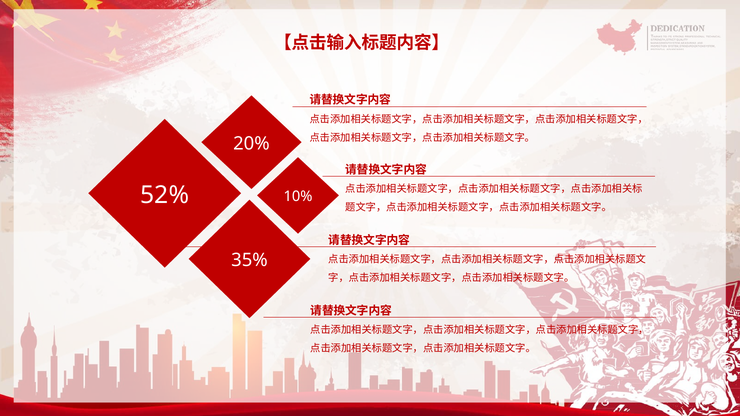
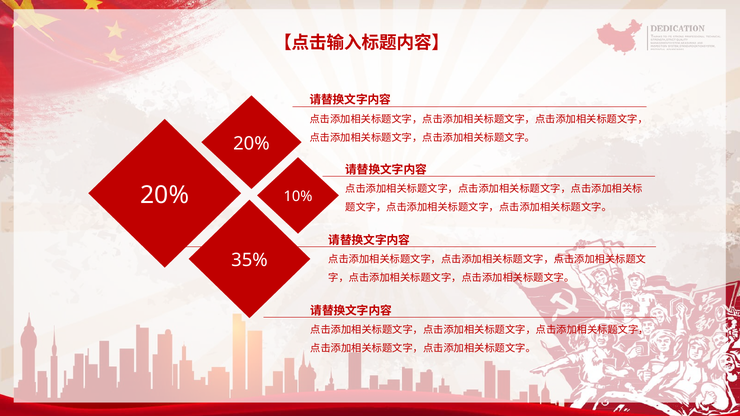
52% at (165, 195): 52% -> 20%
